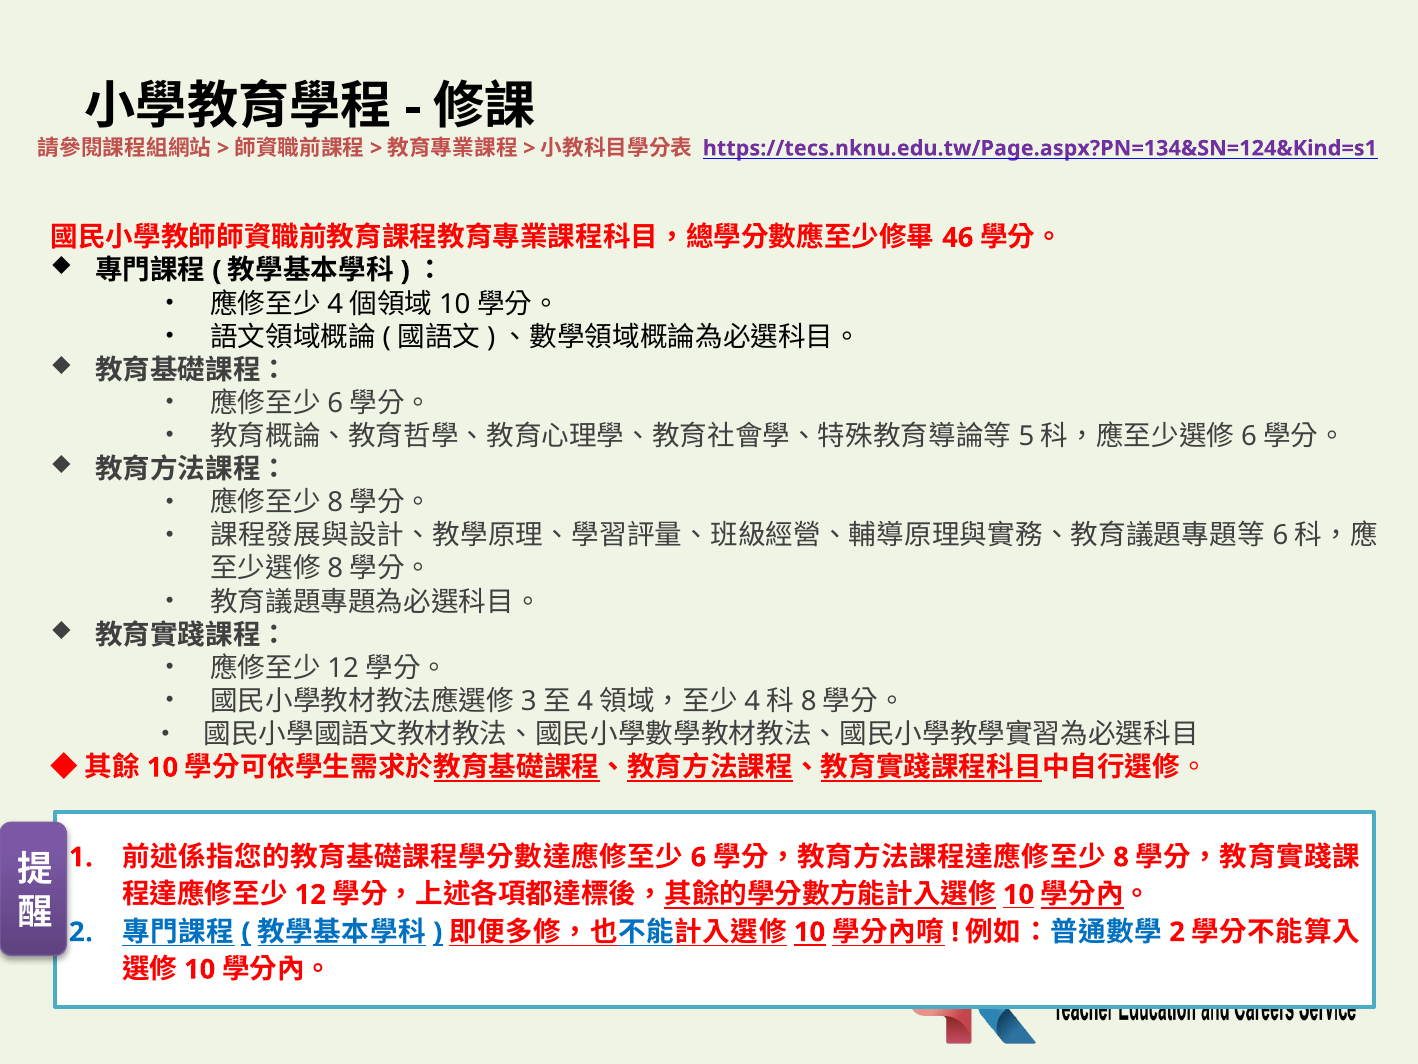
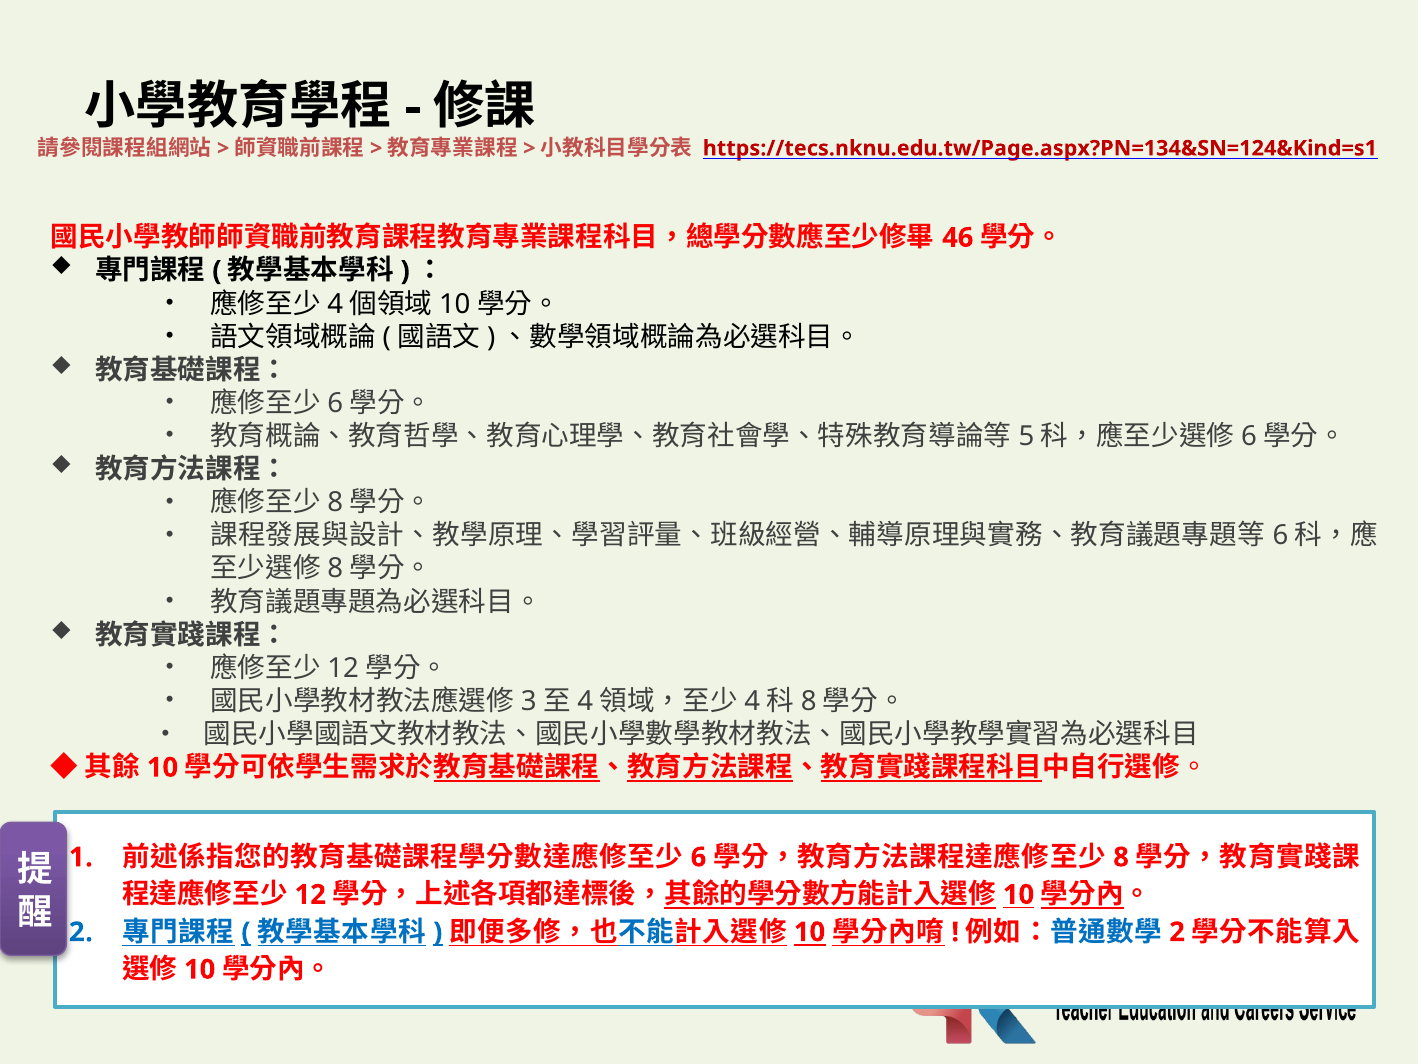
https://tecs.nknu.edu.tw/Page.aspx?PN=134&SN=124&Kind=s1 colour: purple -> red
